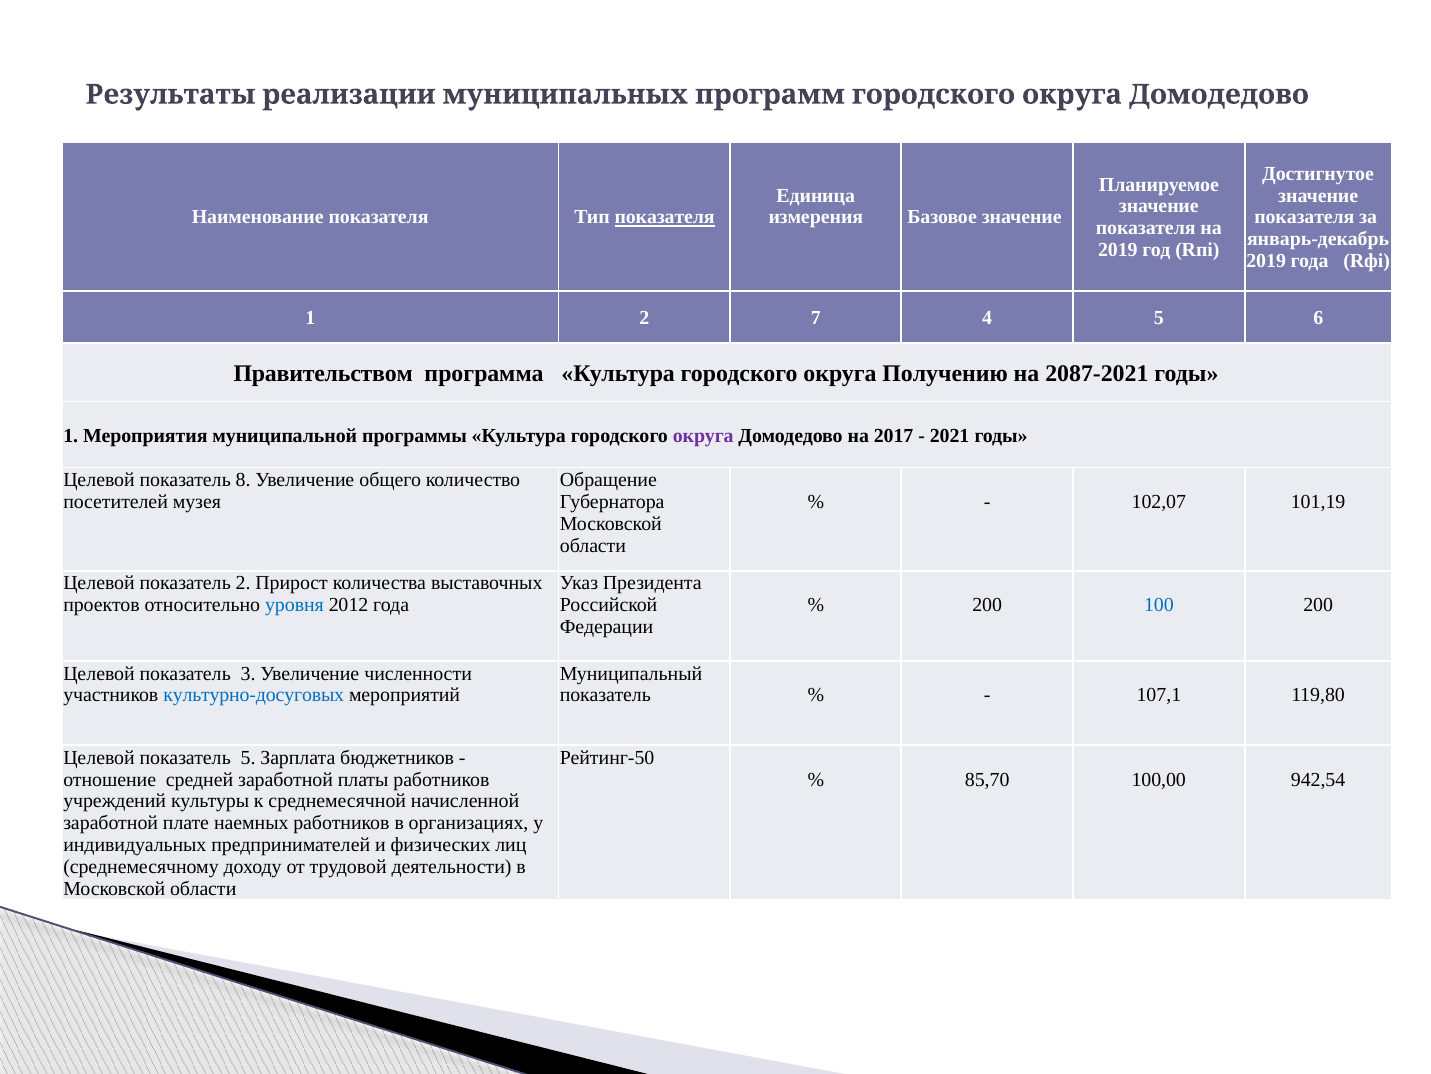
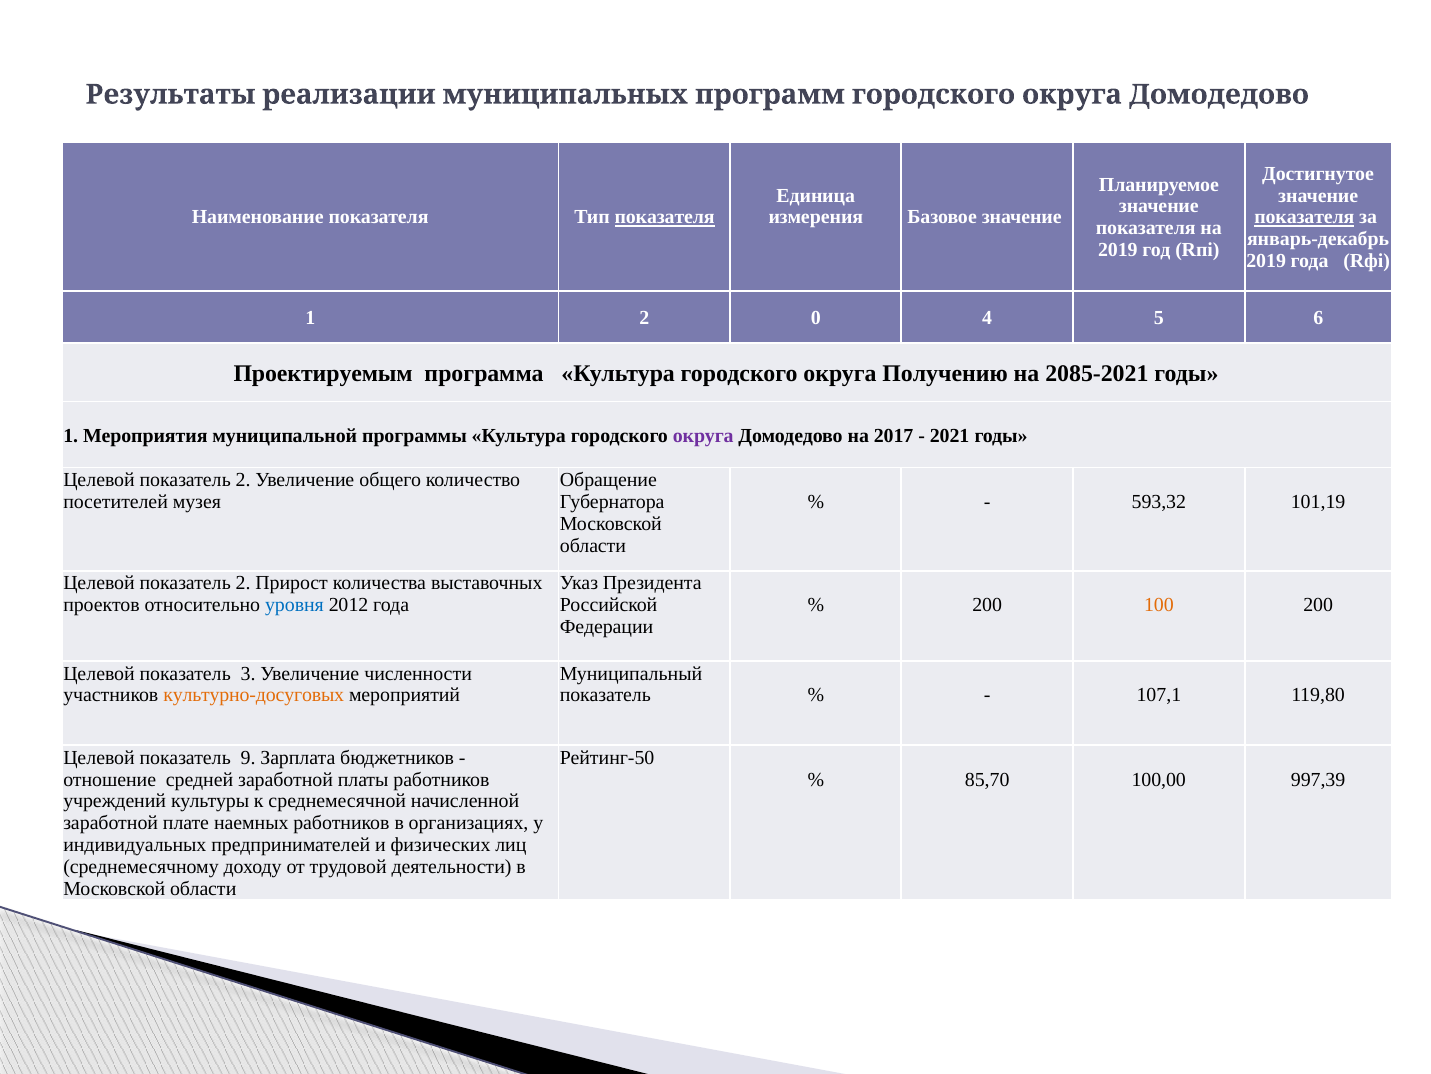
показателя at (1304, 217) underline: none -> present
7: 7 -> 0
Правительством: Правительством -> Проектируемым
2087-2021: 2087-2021 -> 2085-2021
8 at (243, 480): 8 -> 2
102,07: 102,07 -> 593,32
100 colour: blue -> orange
культурно-досуговых colour: blue -> orange
показатель 5: 5 -> 9
942,54: 942,54 -> 997,39
